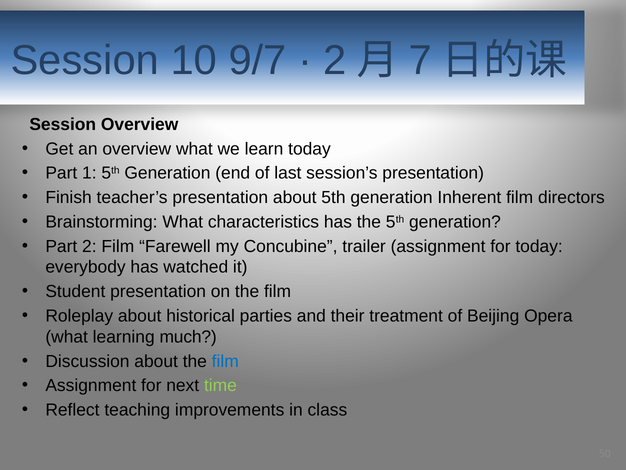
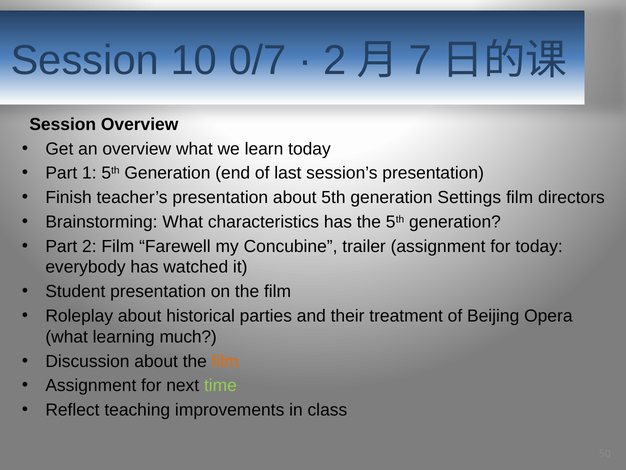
9/7: 9/7 -> 0/7
Inherent: Inherent -> Settings
film at (225, 361) colour: blue -> orange
